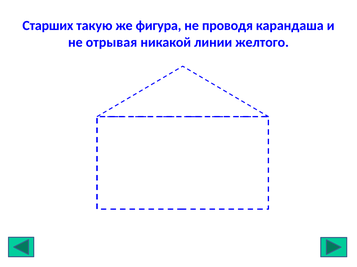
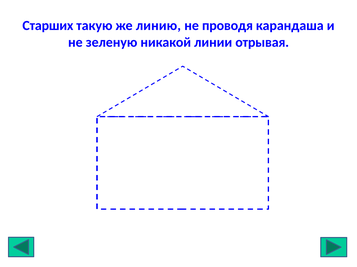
фигура: фигура -> линию
отрывая: отрывая -> зеленую
желтого: желтого -> отрывая
